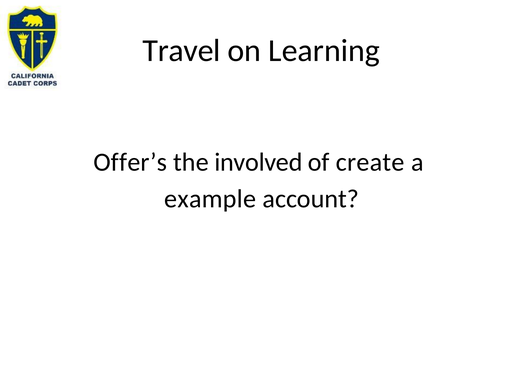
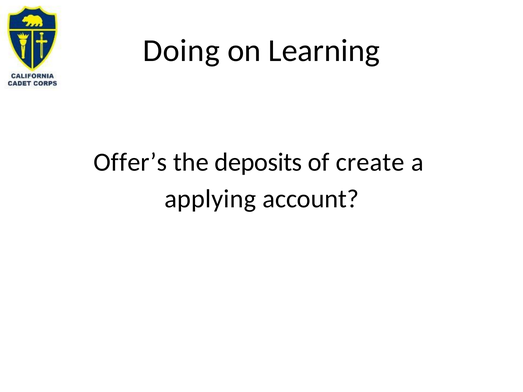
Travel: Travel -> Doing
involved: involved -> deposits
example: example -> applying
